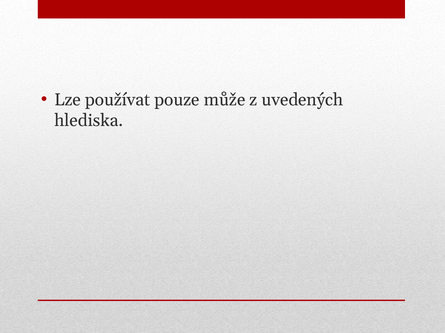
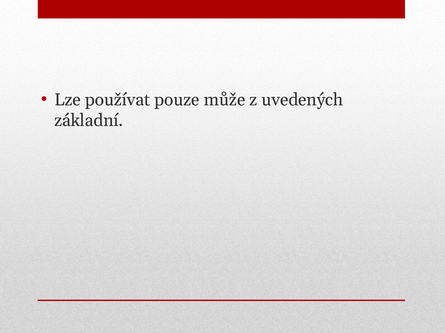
hlediska: hlediska -> základní
